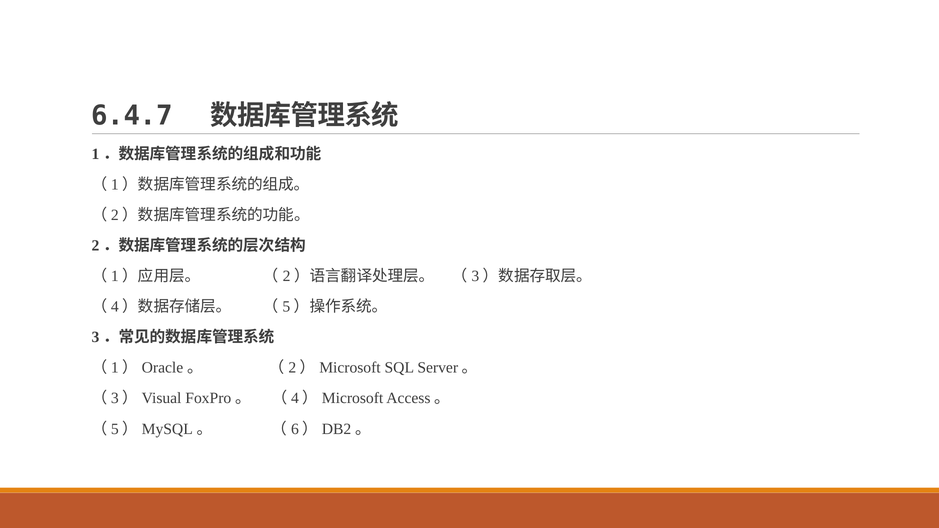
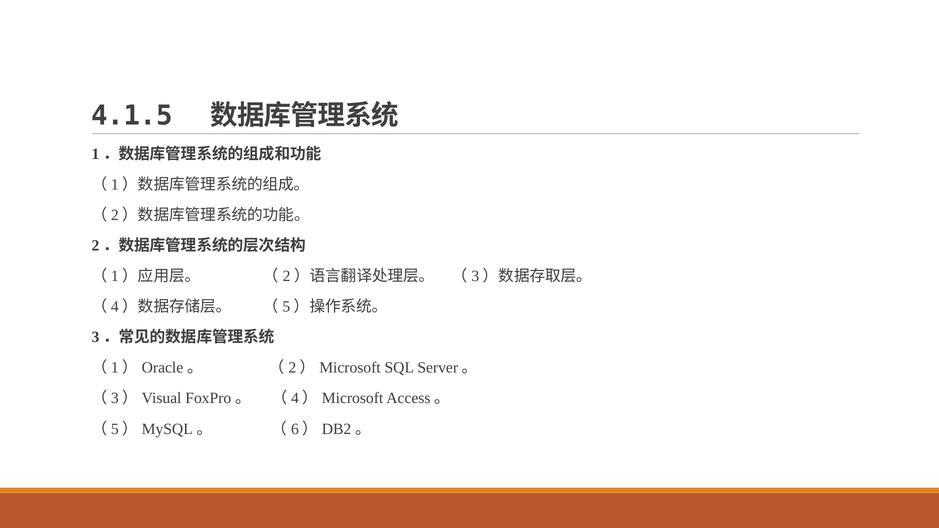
6.4.7: 6.4.7 -> 4.1.5
